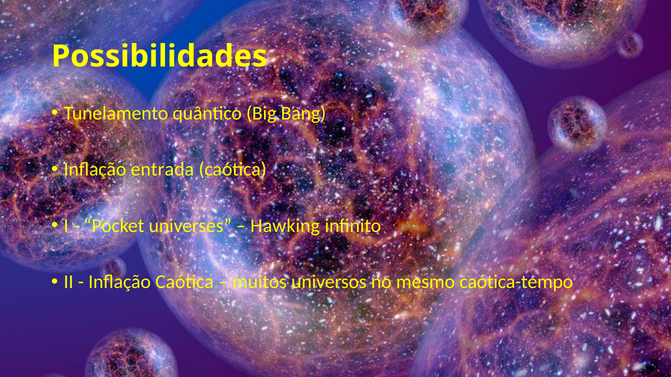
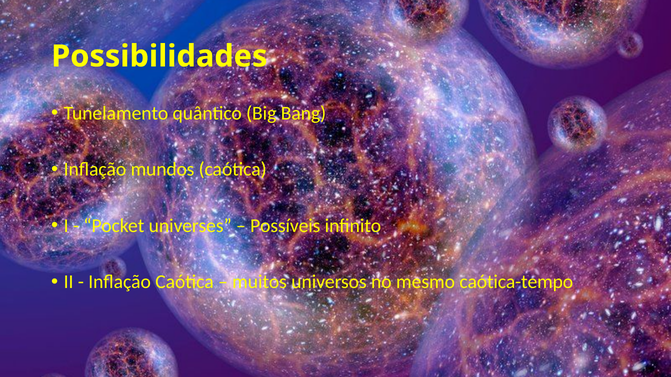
entrada: entrada -> mundos
Hawking: Hawking -> Possíveis
